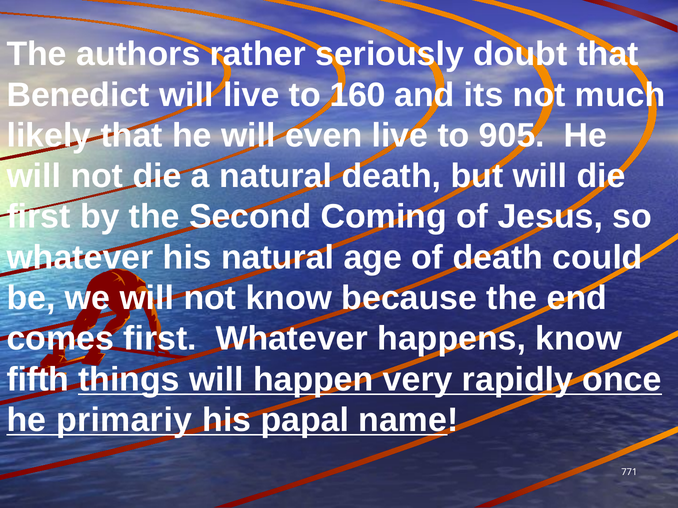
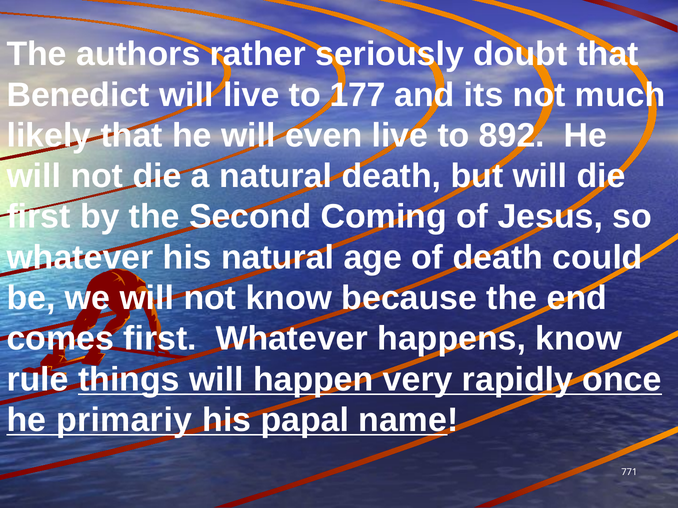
160: 160 -> 177
905: 905 -> 892
fifth: fifth -> rule
